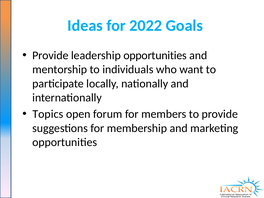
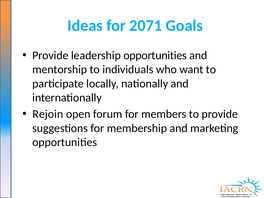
2022: 2022 -> 2071
Topics: Topics -> Rejoin
